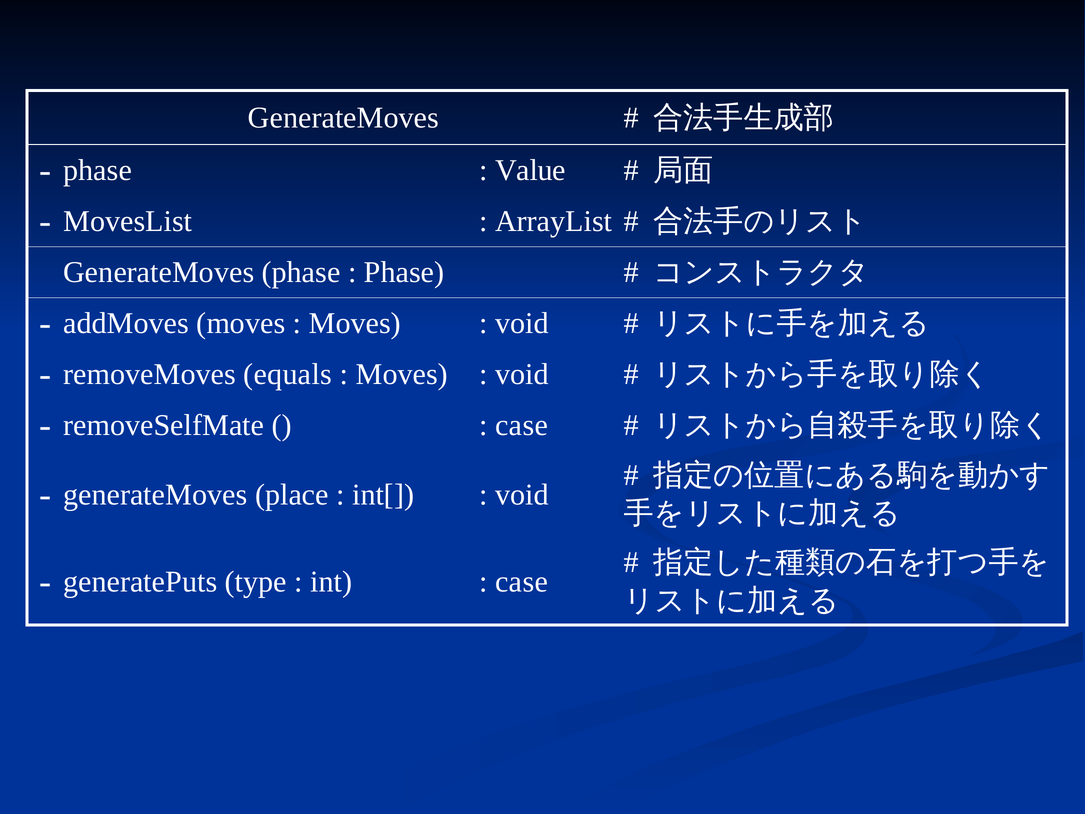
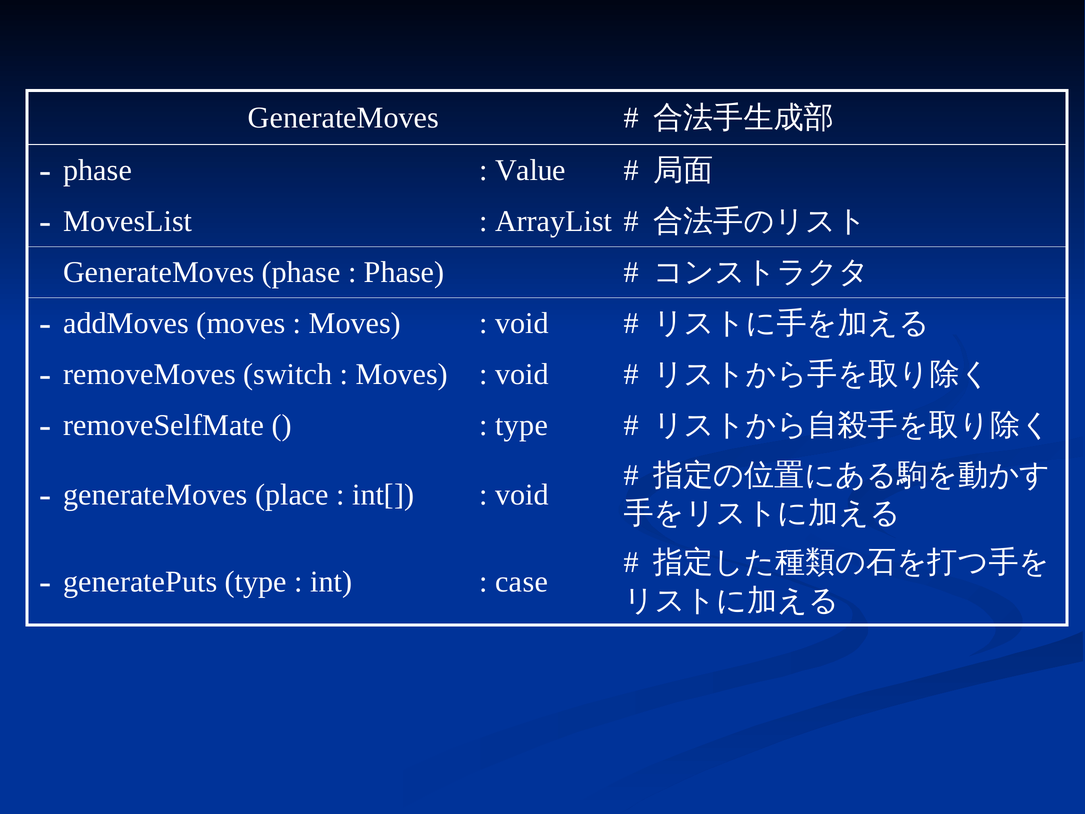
equals: equals -> switch
case at (522, 425): case -> type
